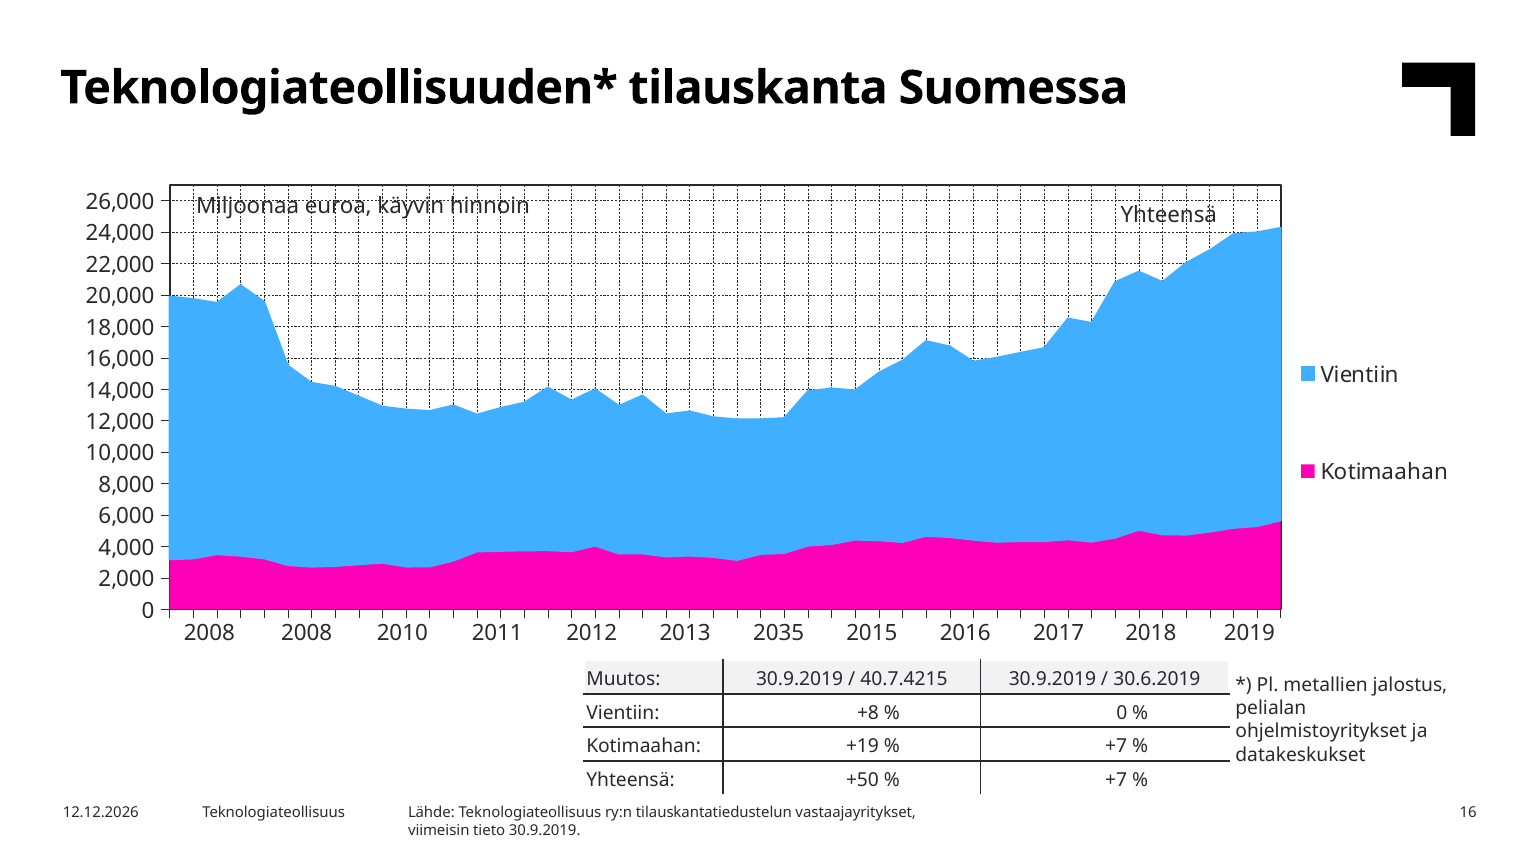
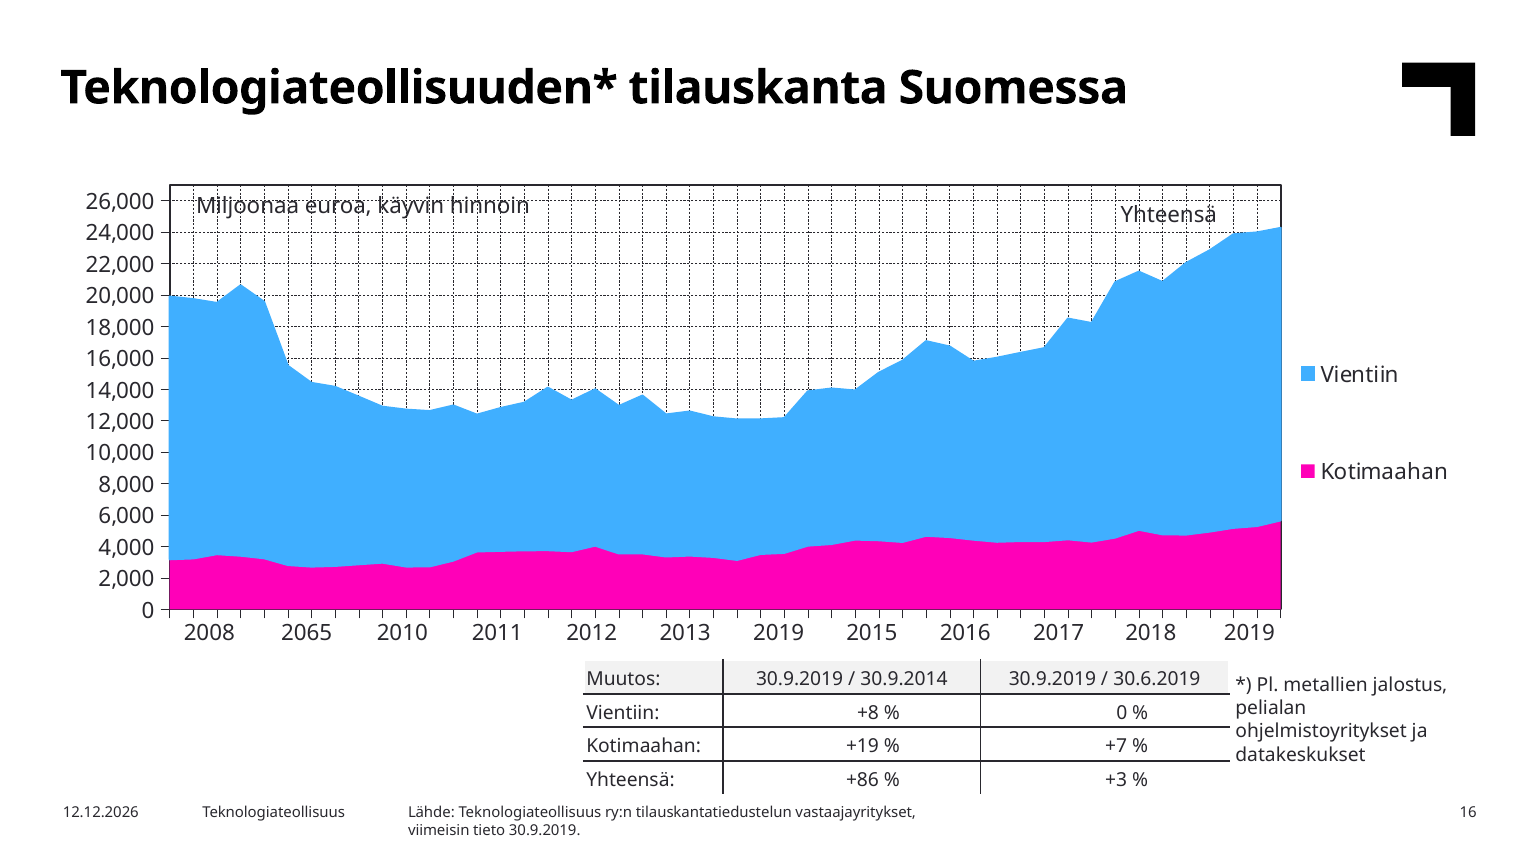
2008 2008: 2008 -> 2065
2013 2035: 2035 -> 2019
40.7.4215: 40.7.4215 -> 30.9.2014
+50: +50 -> +86
+7 at (1116, 780): +7 -> +3
